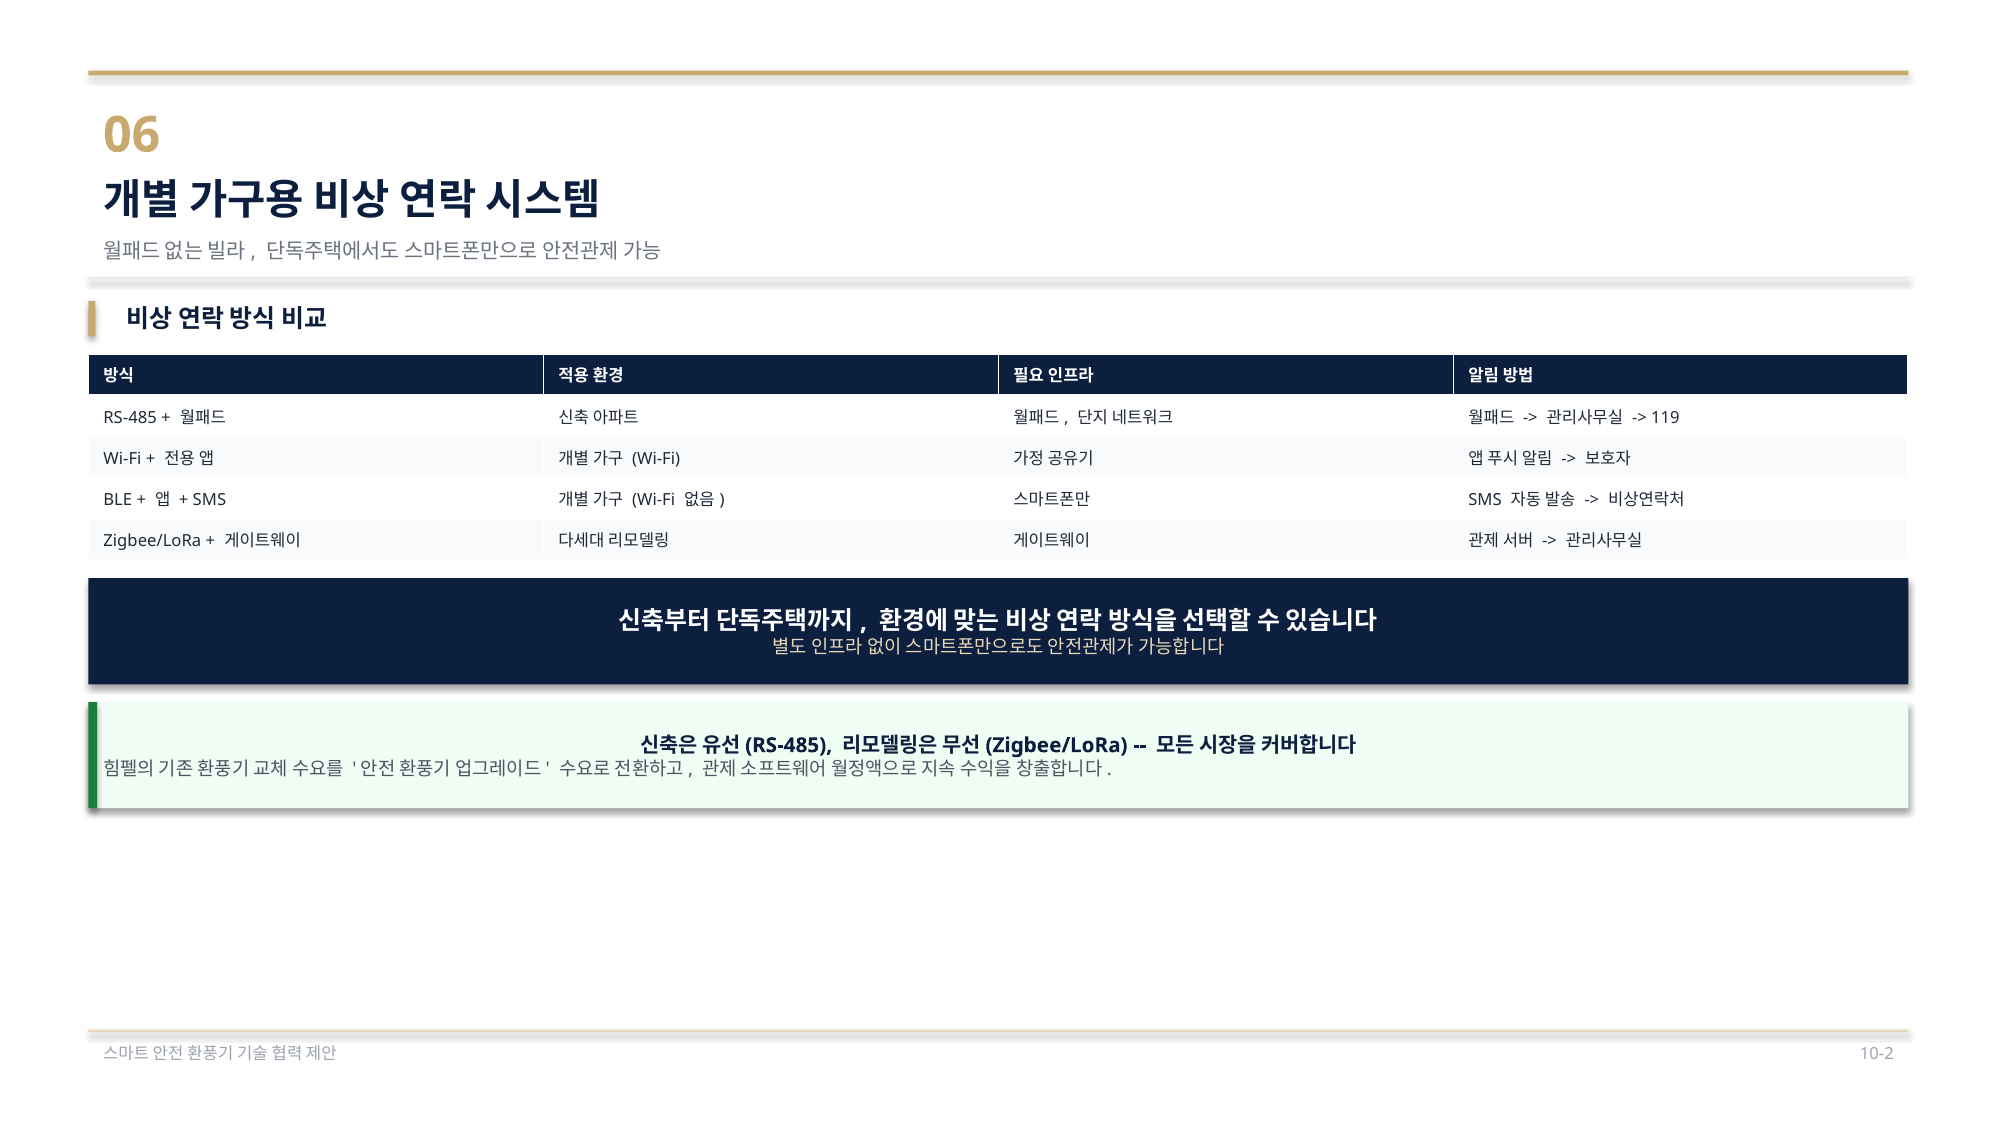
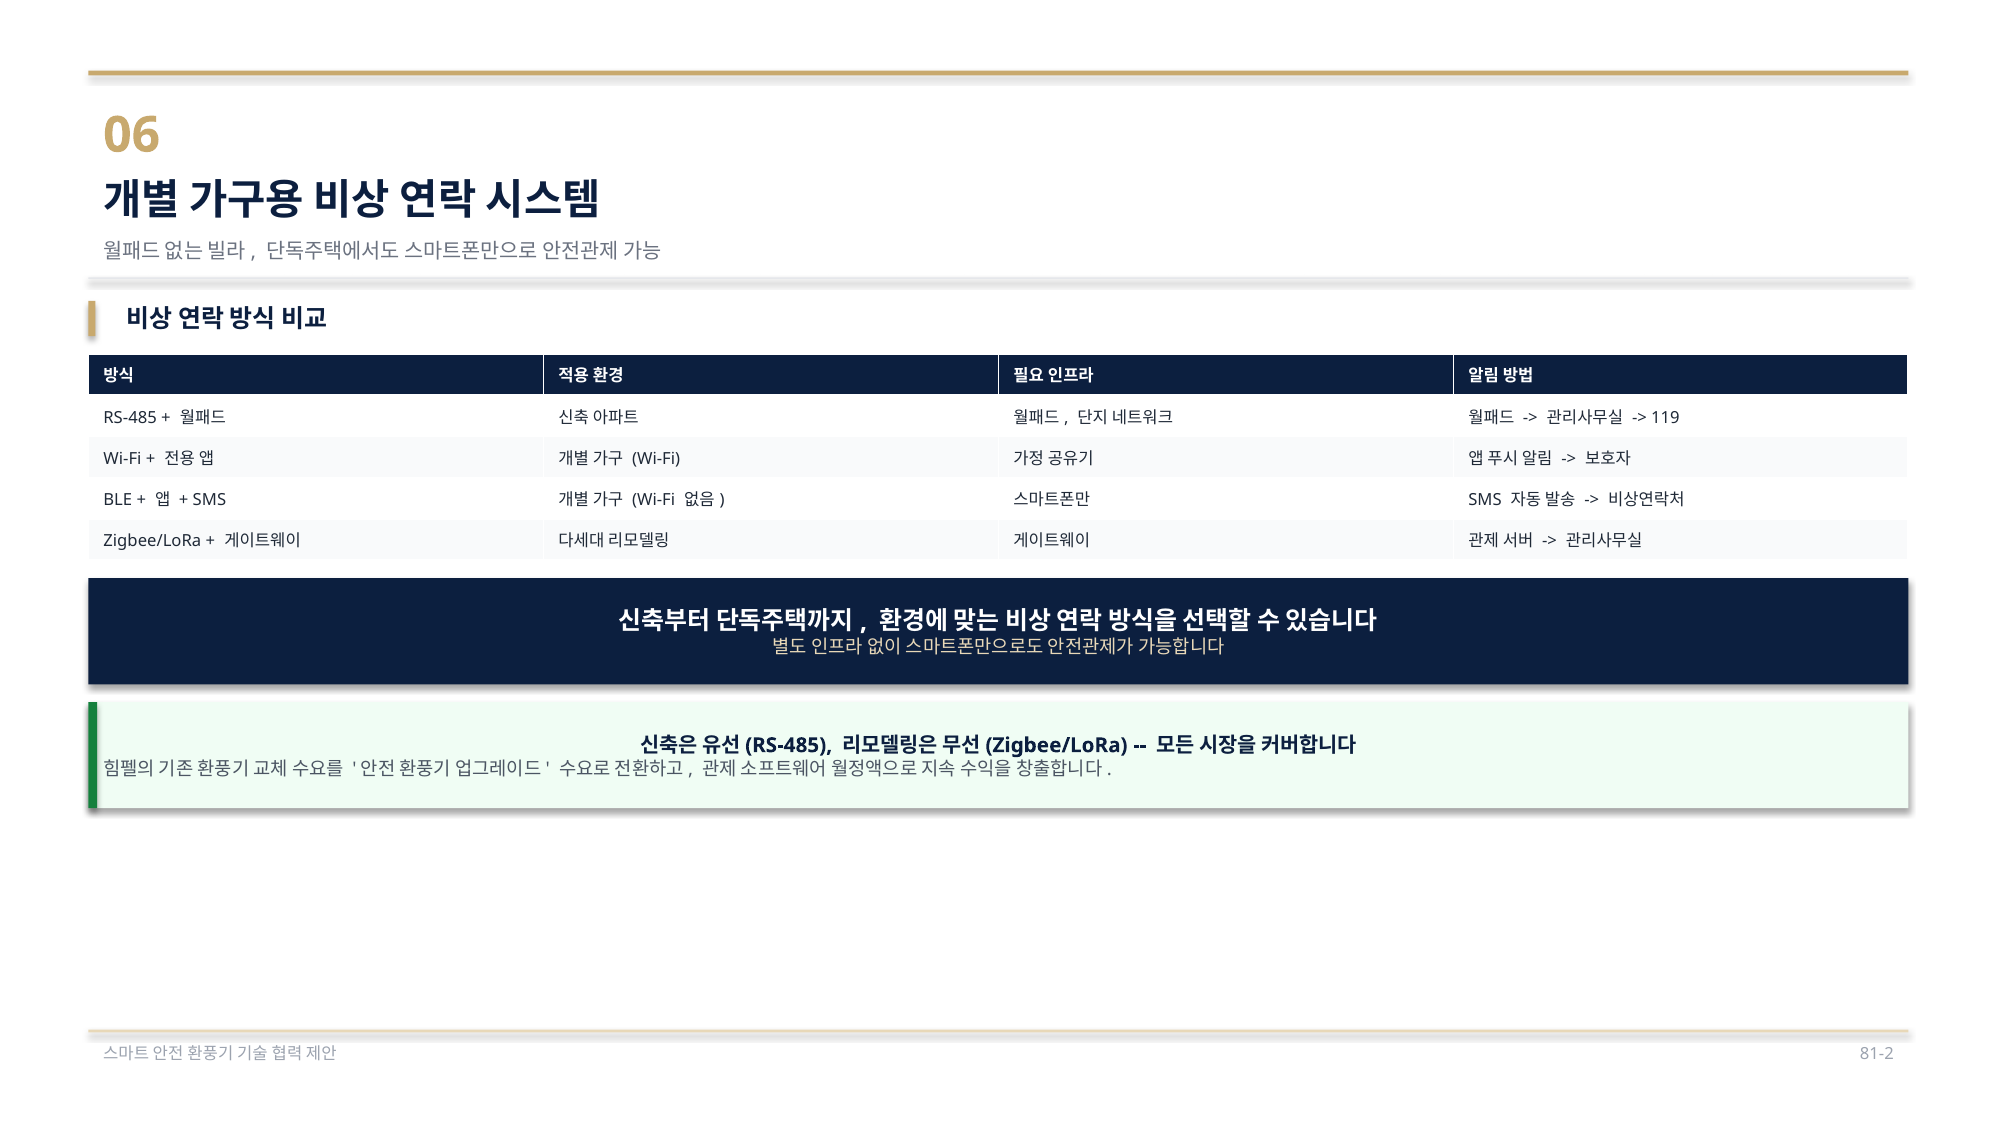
10-2: 10-2 -> 81-2
